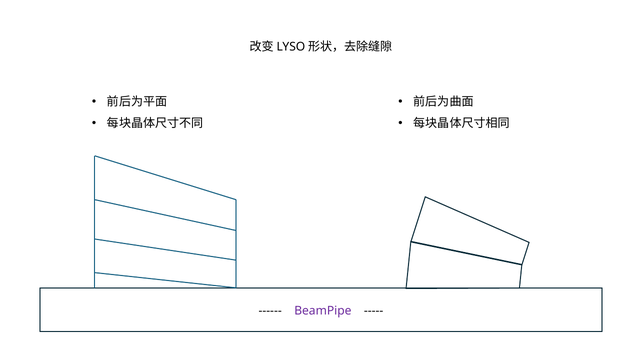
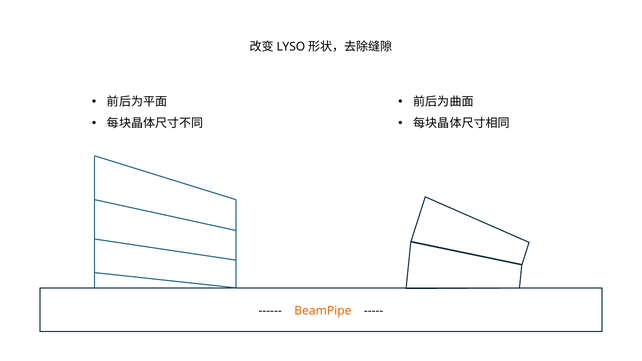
BeamPipe colour: purple -> orange
